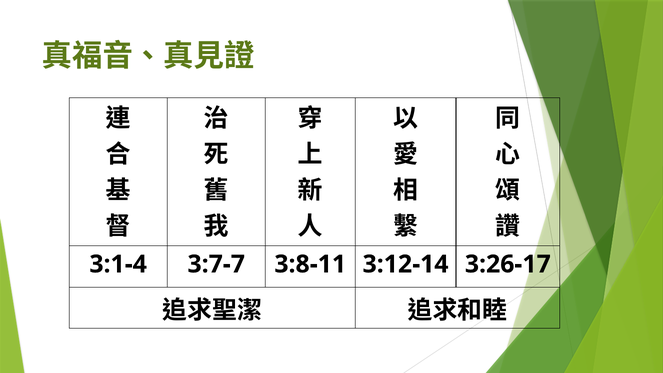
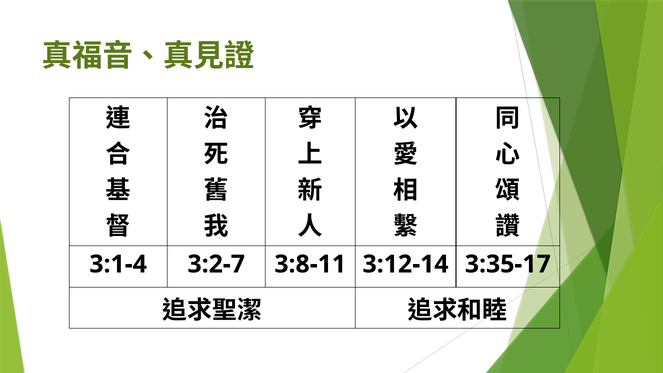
3:7-7: 3:7-7 -> 3:2-7
3:26-17: 3:26-17 -> 3:35-17
